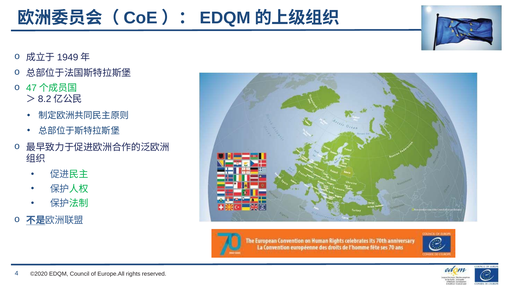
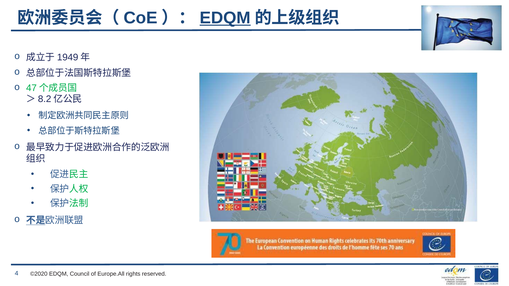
EDQM at (225, 18) underline: none -> present
